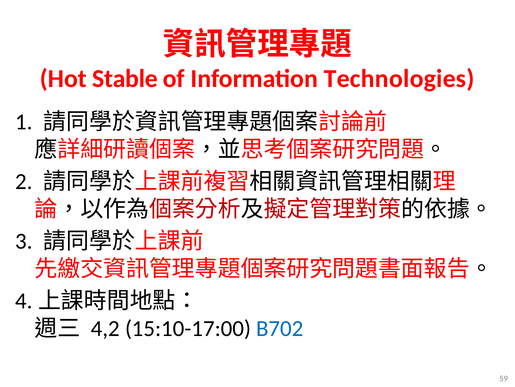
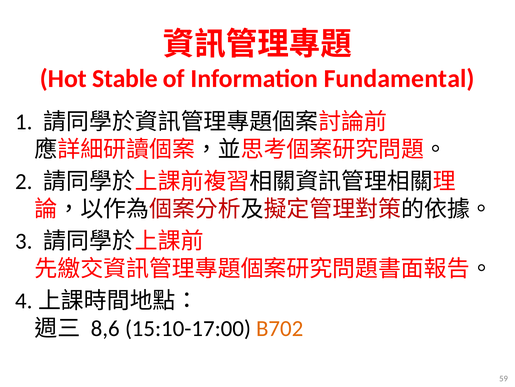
Technologies: Technologies -> Fundamental
4,2: 4,2 -> 8,6
B702 colour: blue -> orange
